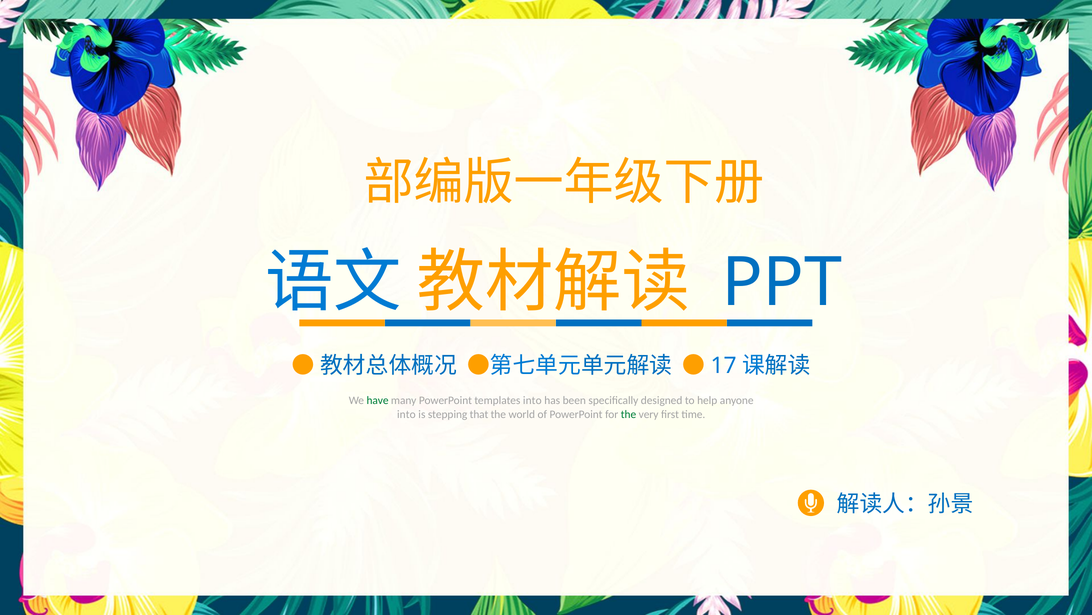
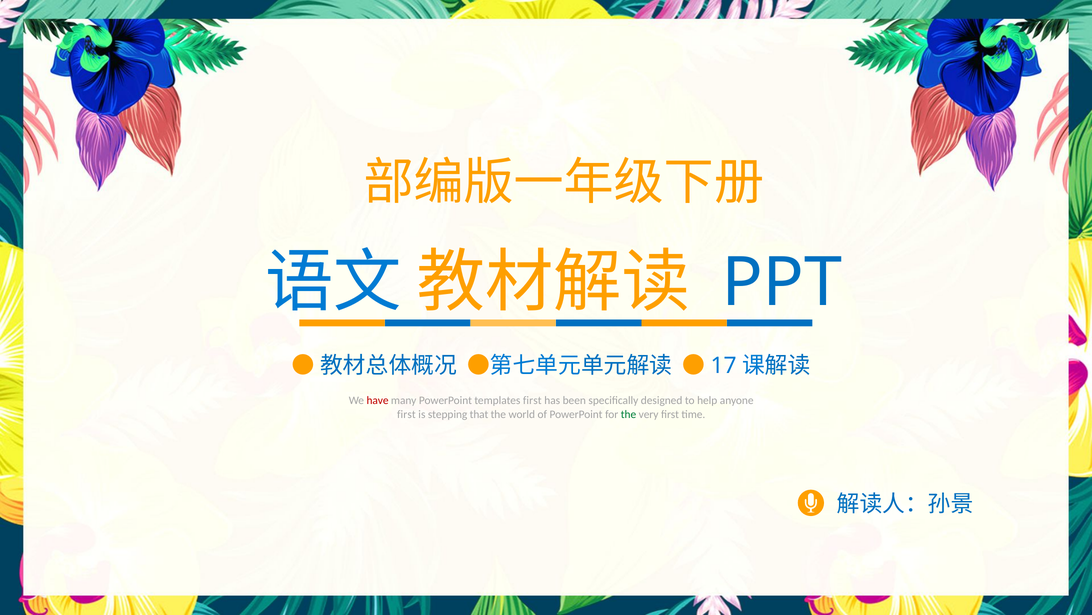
have colour: green -> red
templates into: into -> first
into at (406, 414): into -> first
